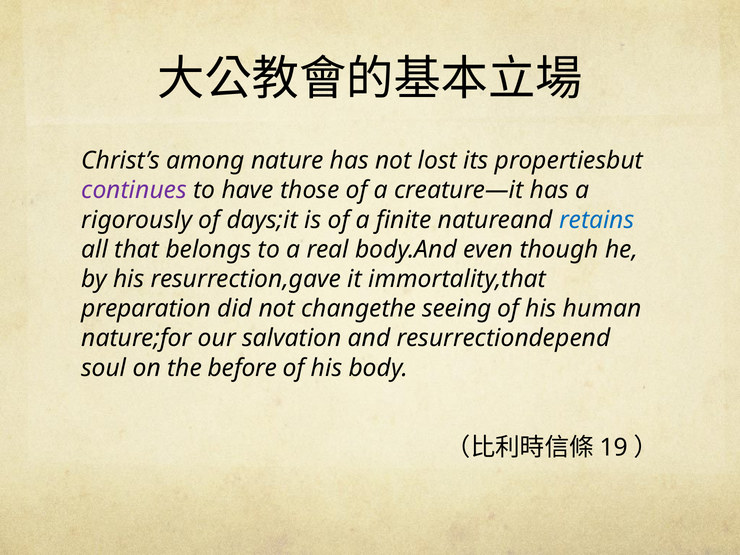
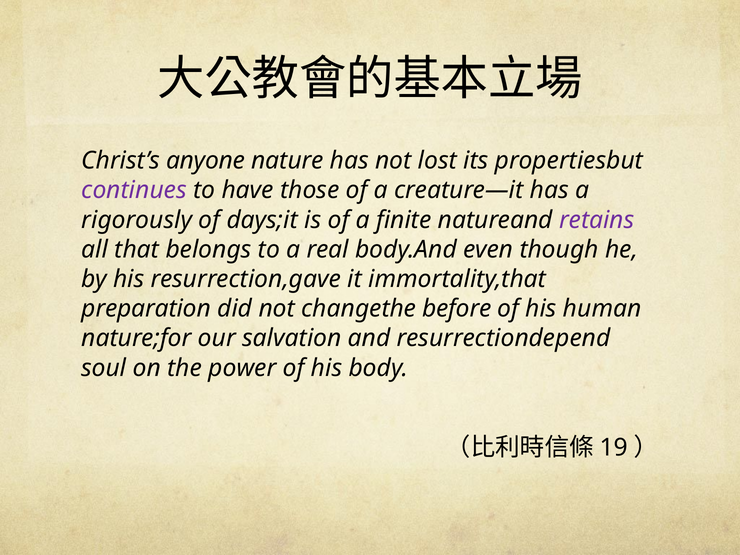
among: among -> anyone
retains colour: blue -> purple
seeing: seeing -> before
before: before -> power
